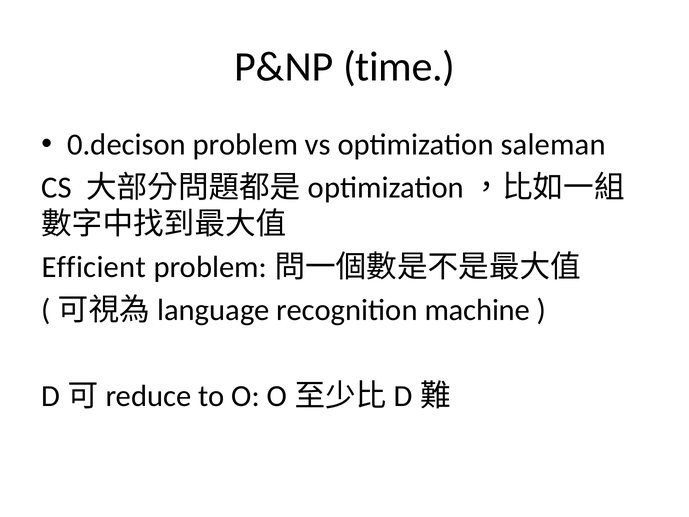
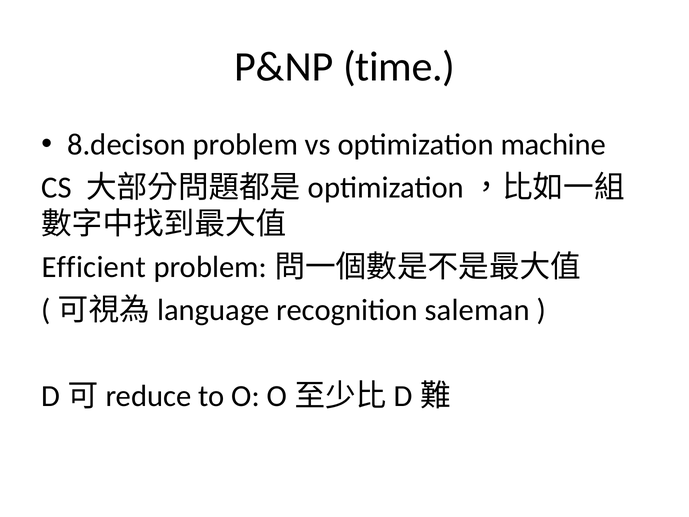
0.decison: 0.decison -> 8.decison
saleman: saleman -> machine
machine: machine -> saleman
